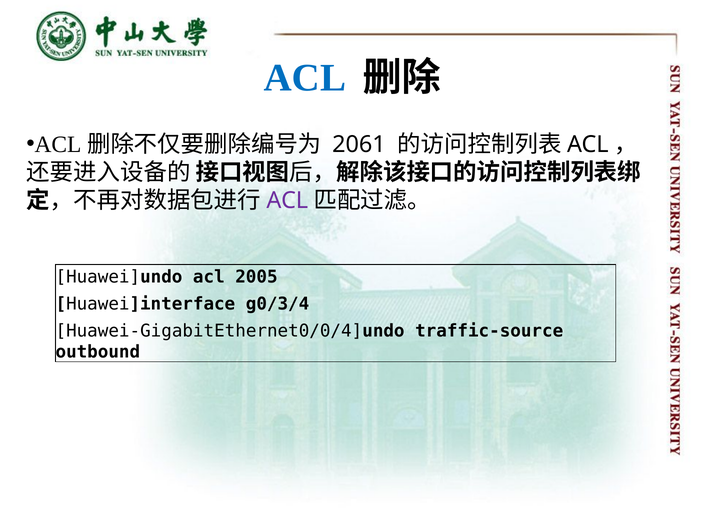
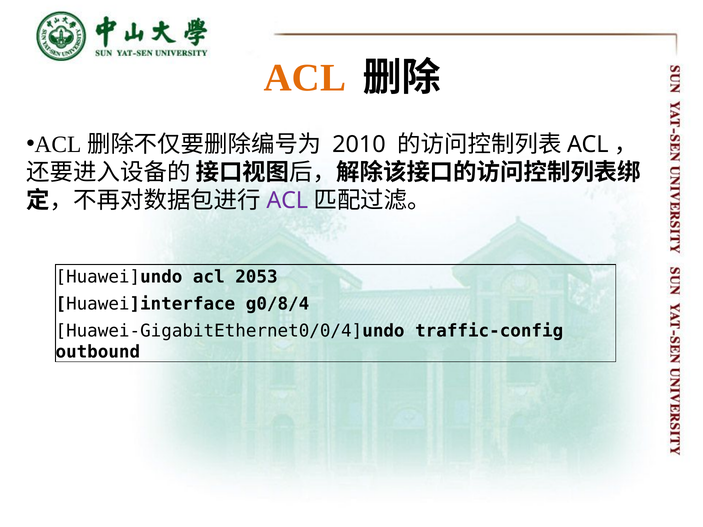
ACL at (305, 78) colour: blue -> orange
2061: 2061 -> 2010
2005: 2005 -> 2053
g0/3/4: g0/3/4 -> g0/8/4
traffic-source: traffic-source -> traffic-config
